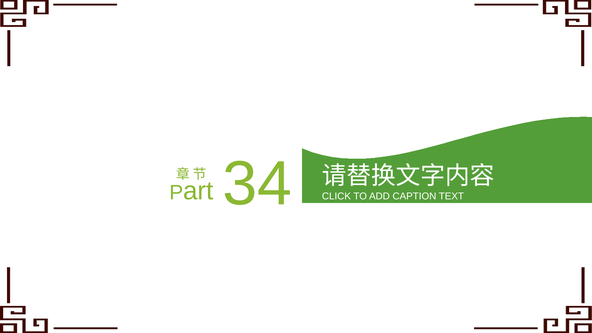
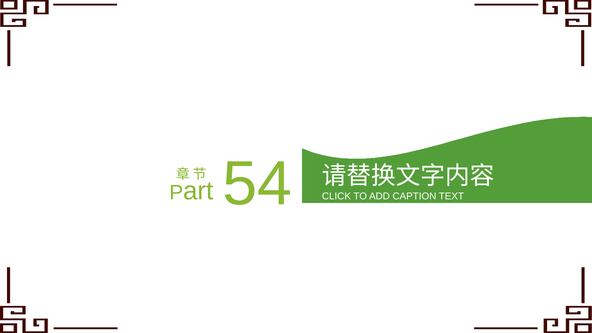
34: 34 -> 54
